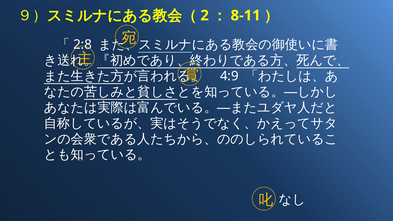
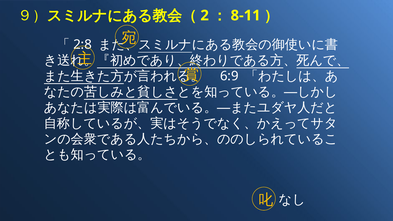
4:9: 4:9 -> 6:9
